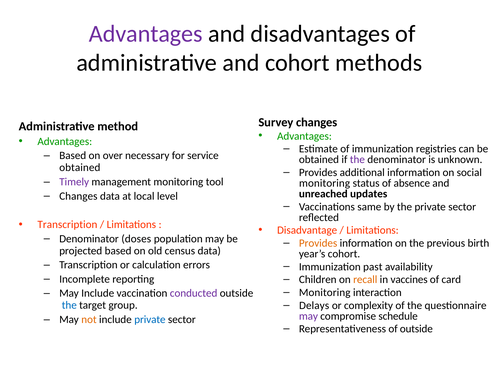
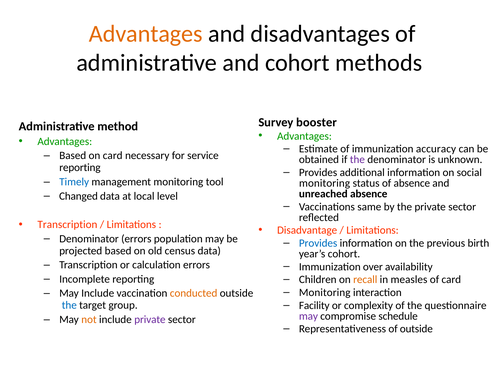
Advantages at (146, 34) colour: purple -> orange
Survey changes: changes -> booster
registries: registries -> accuracy
on over: over -> card
obtained at (80, 167): obtained -> reporting
Timely colour: purple -> blue
unreached updates: updates -> absence
Changes at (78, 196): Changes -> Changed
Denominator doses: doses -> errors
Provides at (318, 243) colour: orange -> blue
past: past -> over
vaccines: vaccines -> measles
conducted colour: purple -> orange
Delays: Delays -> Facility
private at (150, 319) colour: blue -> purple
